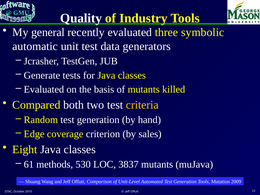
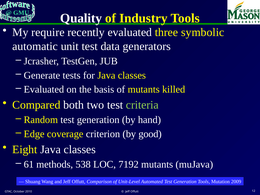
general: general -> require
criteria colour: yellow -> light green
sales: sales -> good
530: 530 -> 538
3837: 3837 -> 7192
